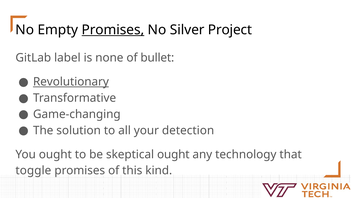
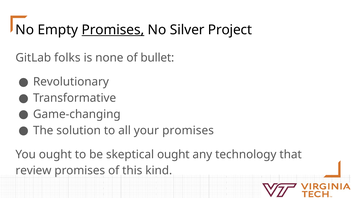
label: label -> folks
Revolutionary underline: present -> none
your detection: detection -> promises
toggle: toggle -> review
